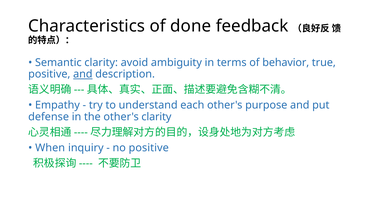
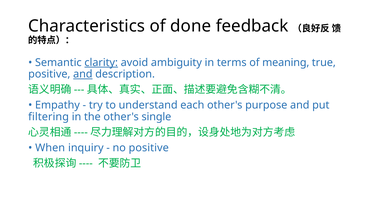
clarity at (101, 63) underline: none -> present
behavior: behavior -> meaning
defense: defense -> filtering
other's clarity: clarity -> single
